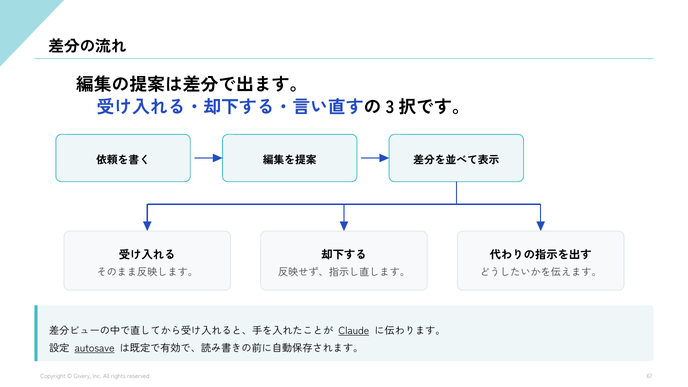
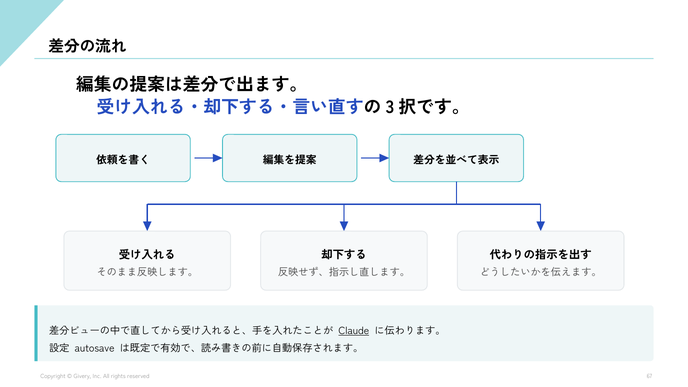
autosave underline: present -> none
